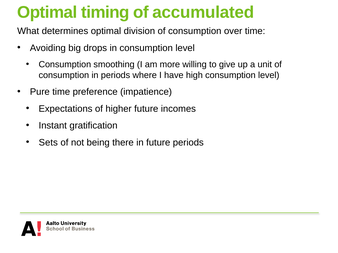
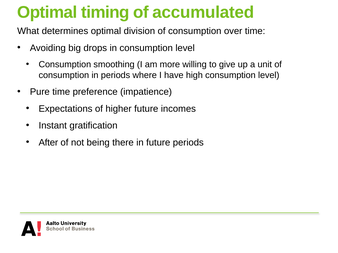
Sets: Sets -> After
